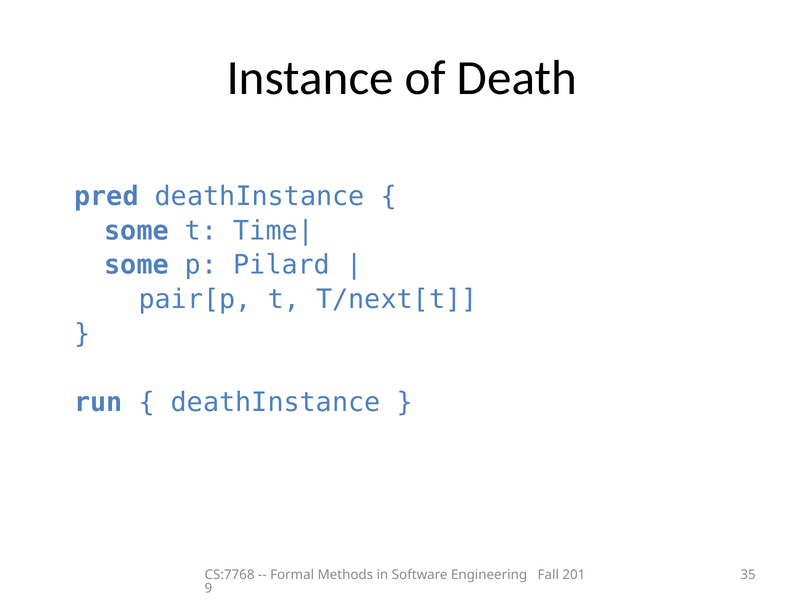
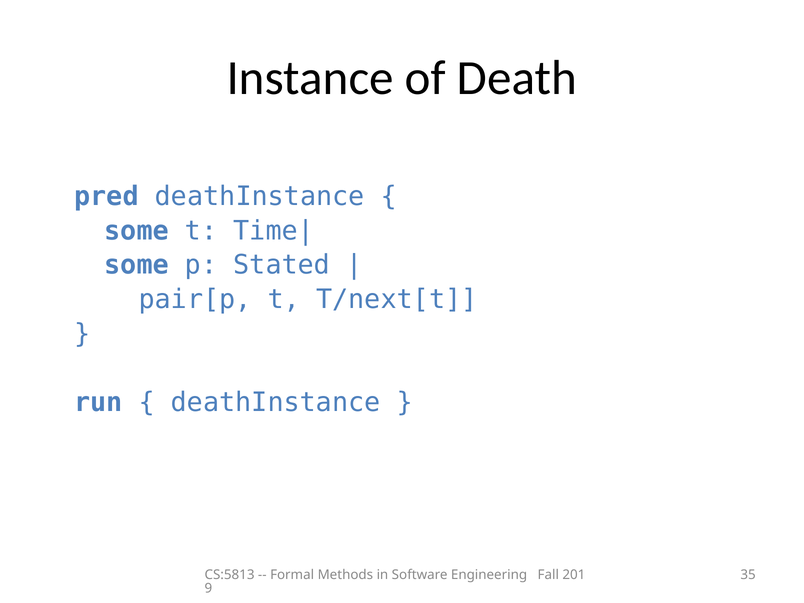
Pilard: Pilard -> Stated
CS:7768: CS:7768 -> CS:5813
